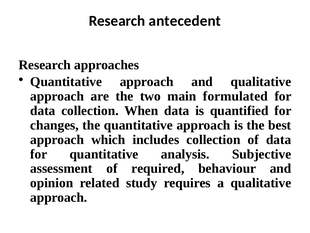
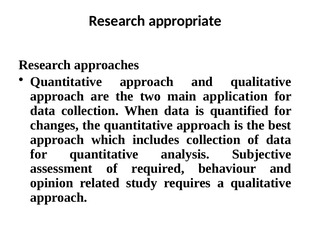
antecedent: antecedent -> appropriate
formulated: formulated -> application
